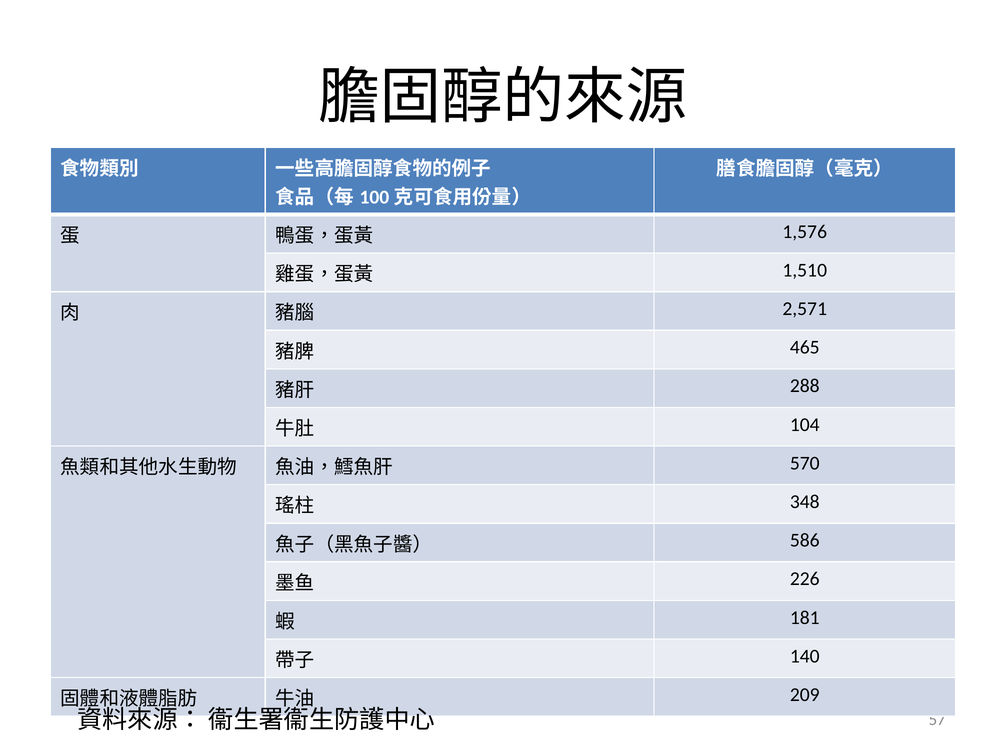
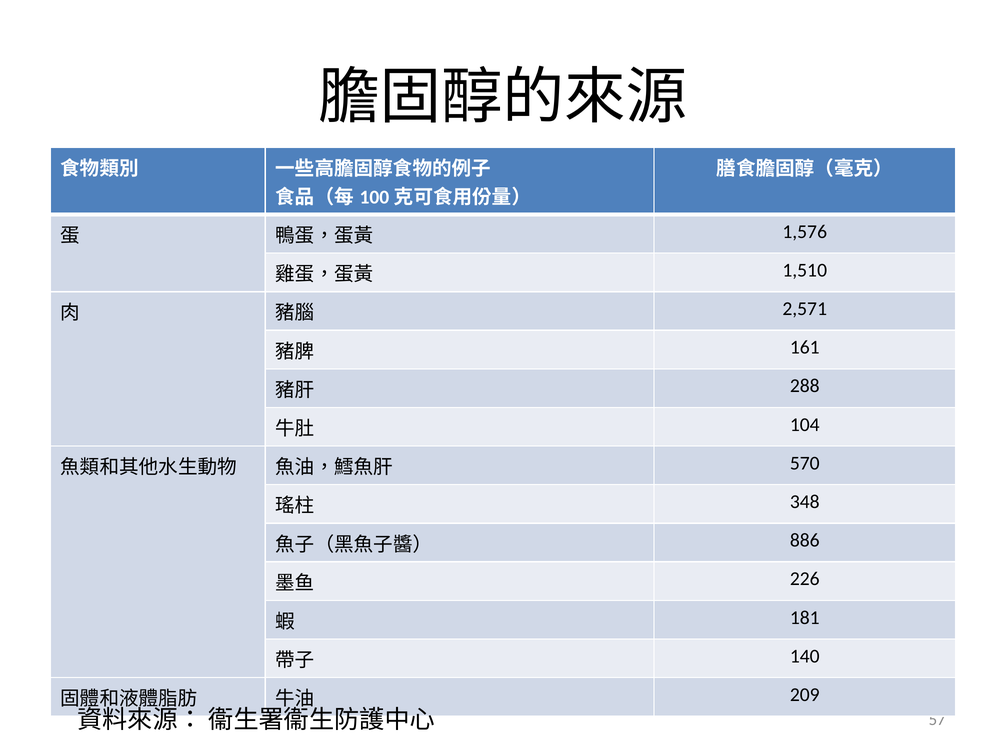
465: 465 -> 161
586: 586 -> 886
